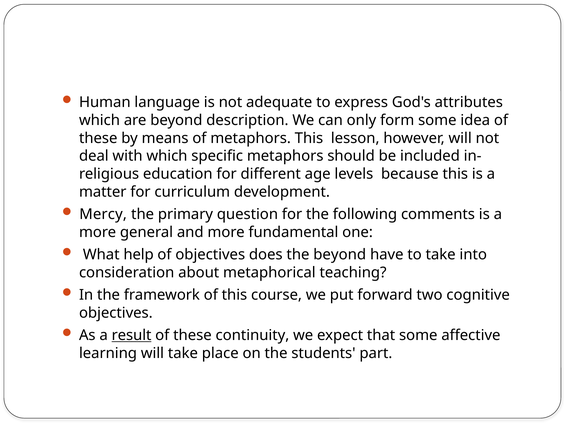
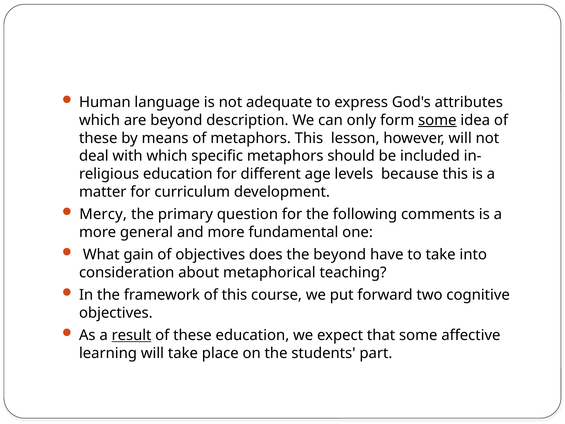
some at (437, 120) underline: none -> present
help: help -> gain
these continuity: continuity -> education
